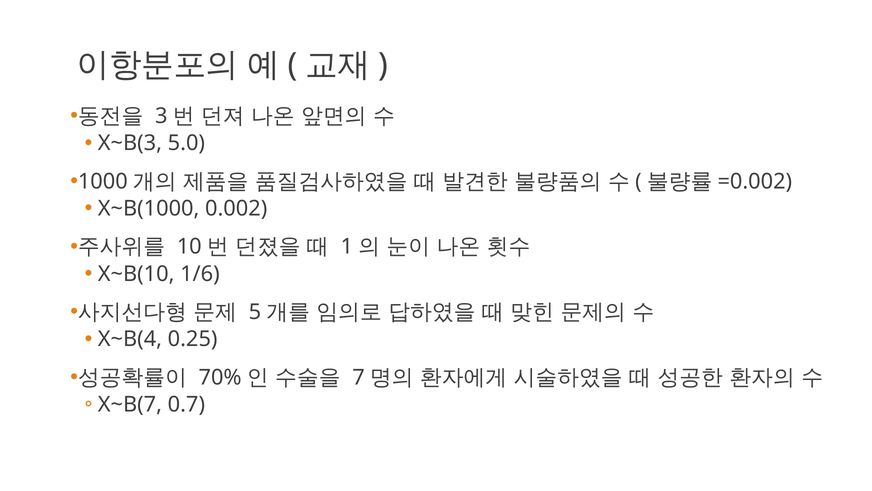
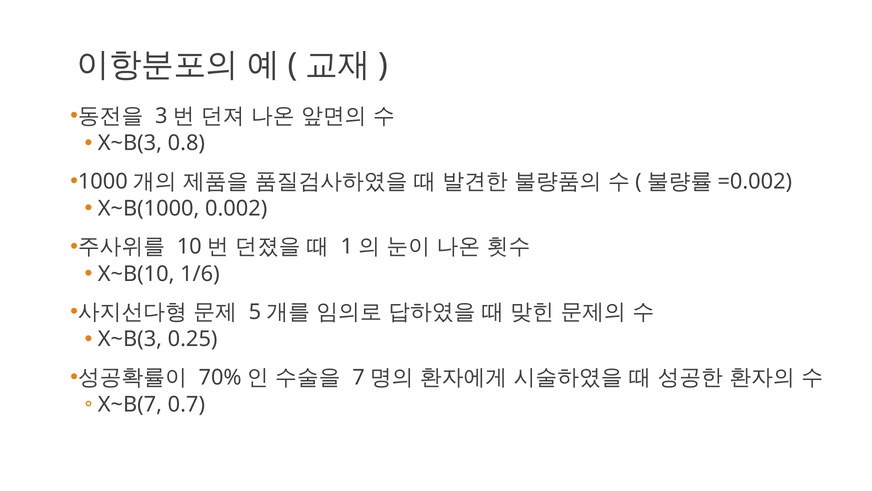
5.0: 5.0 -> 0.8
X~B(4 at (130, 339): X~B(4 -> X~B(3
